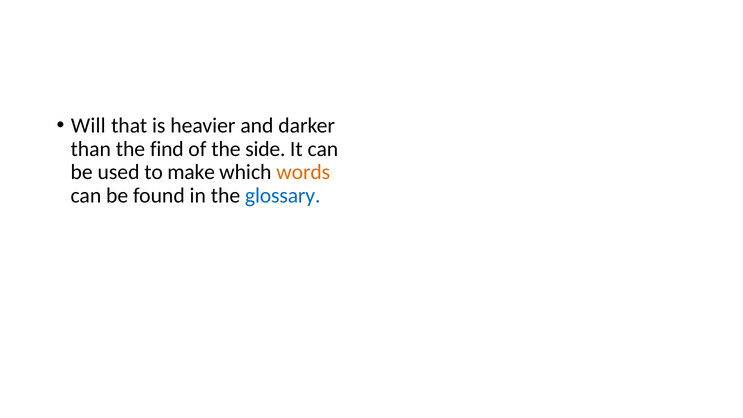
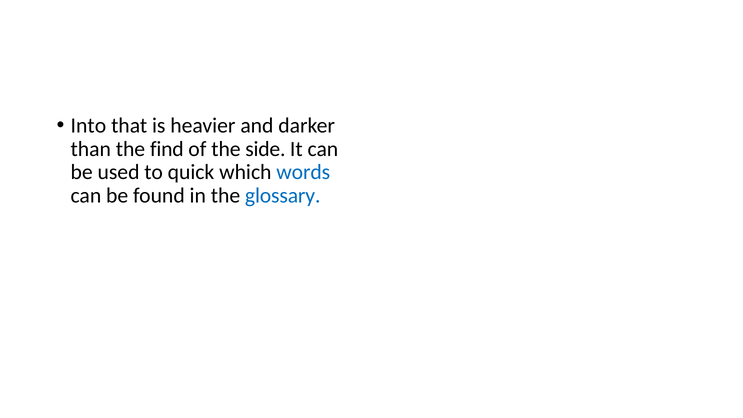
Will: Will -> Into
make: make -> quick
words colour: orange -> blue
